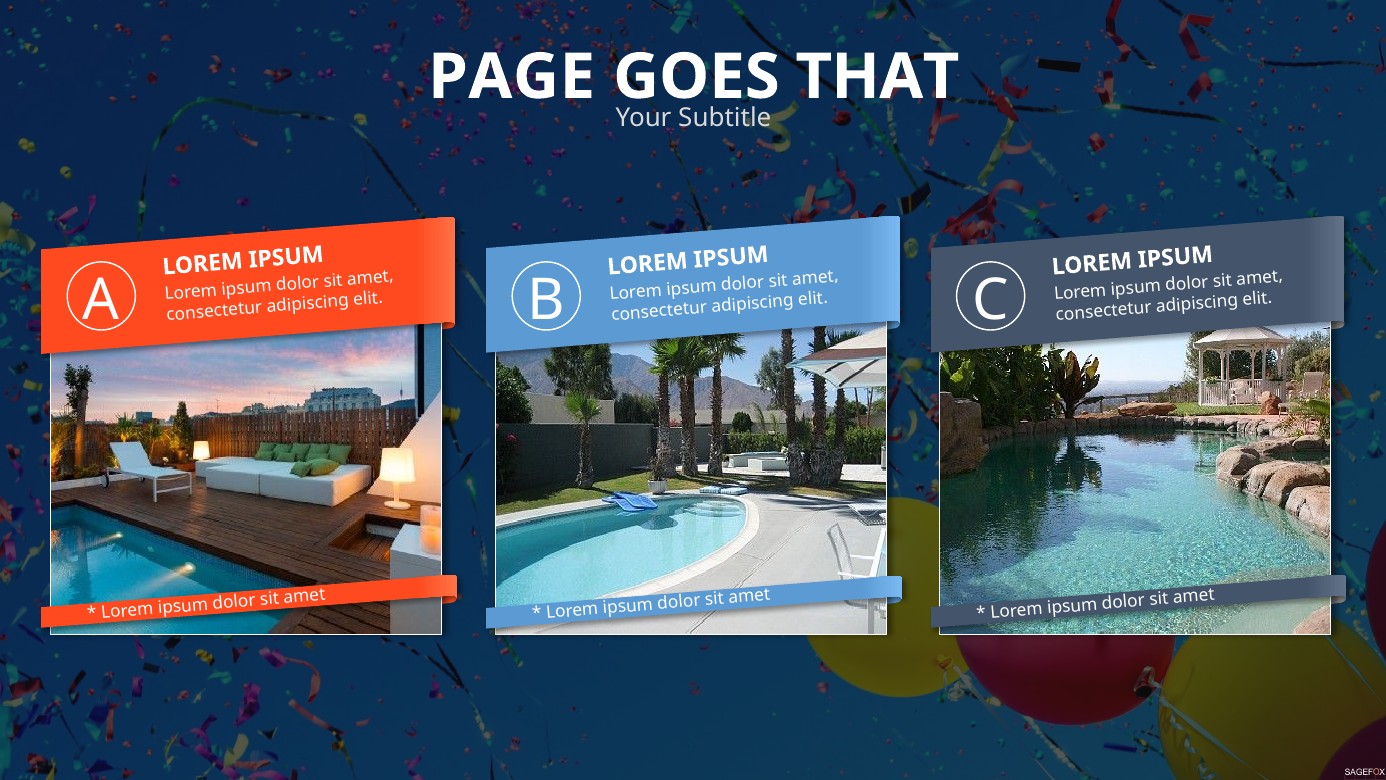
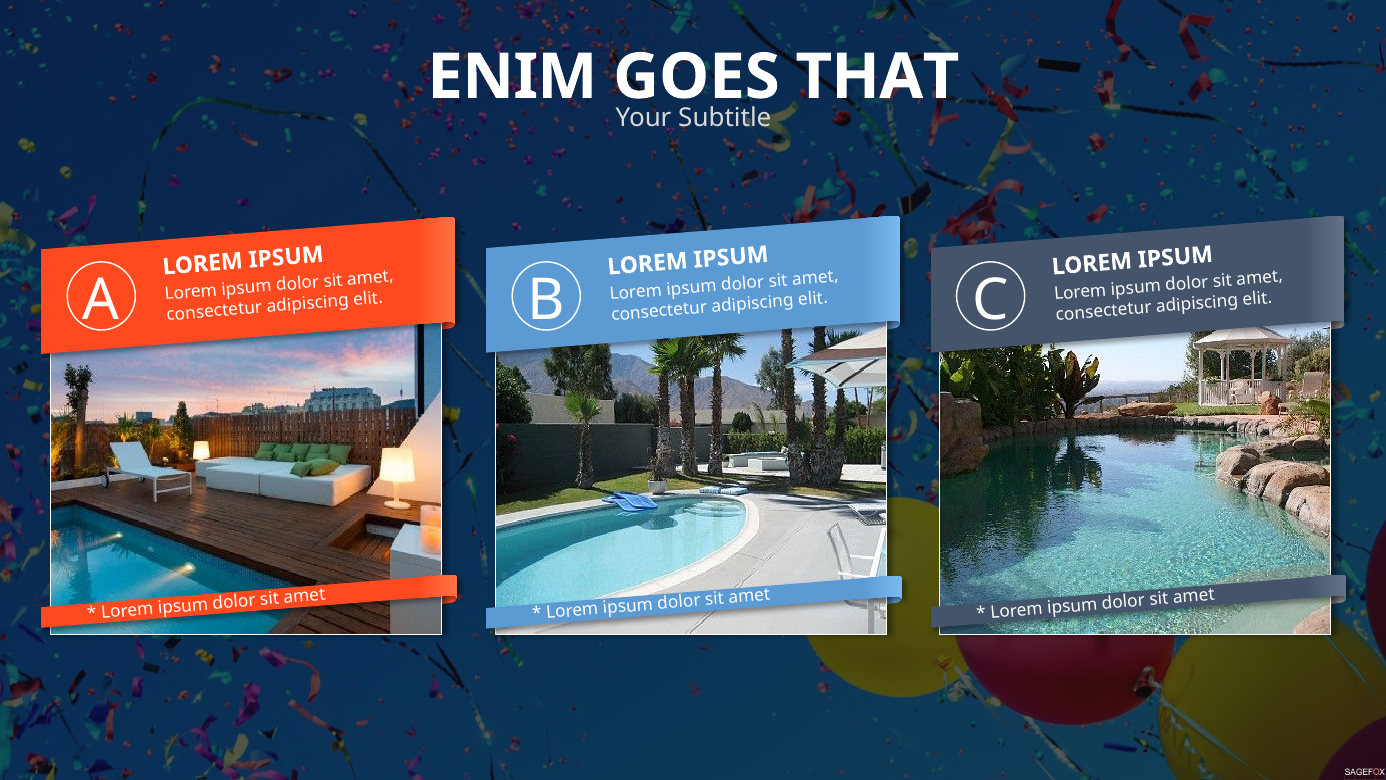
PAGE: PAGE -> ENIM
